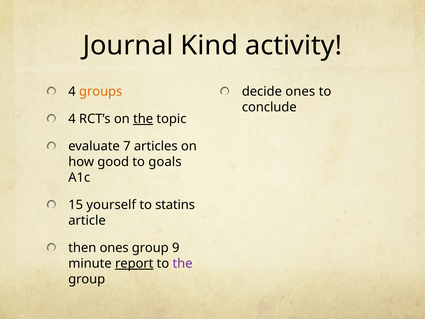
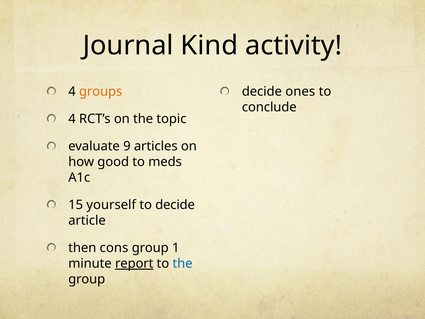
the at (143, 119) underline: present -> none
7: 7 -> 9
goals: goals -> meds
to statins: statins -> decide
then ones: ones -> cons
9: 9 -> 1
the at (183, 263) colour: purple -> blue
